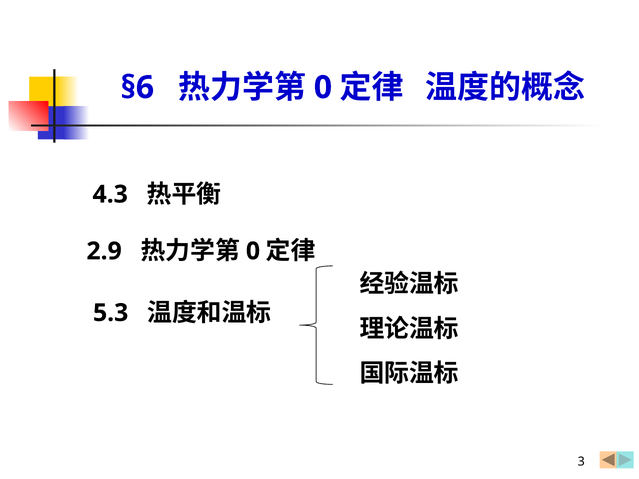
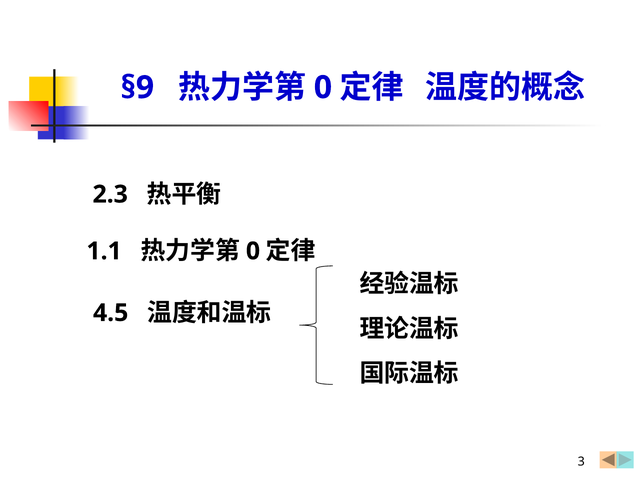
§6: §6 -> §9
4.3: 4.3 -> 2.3
2.9: 2.9 -> 1.1
5.3: 5.3 -> 4.5
